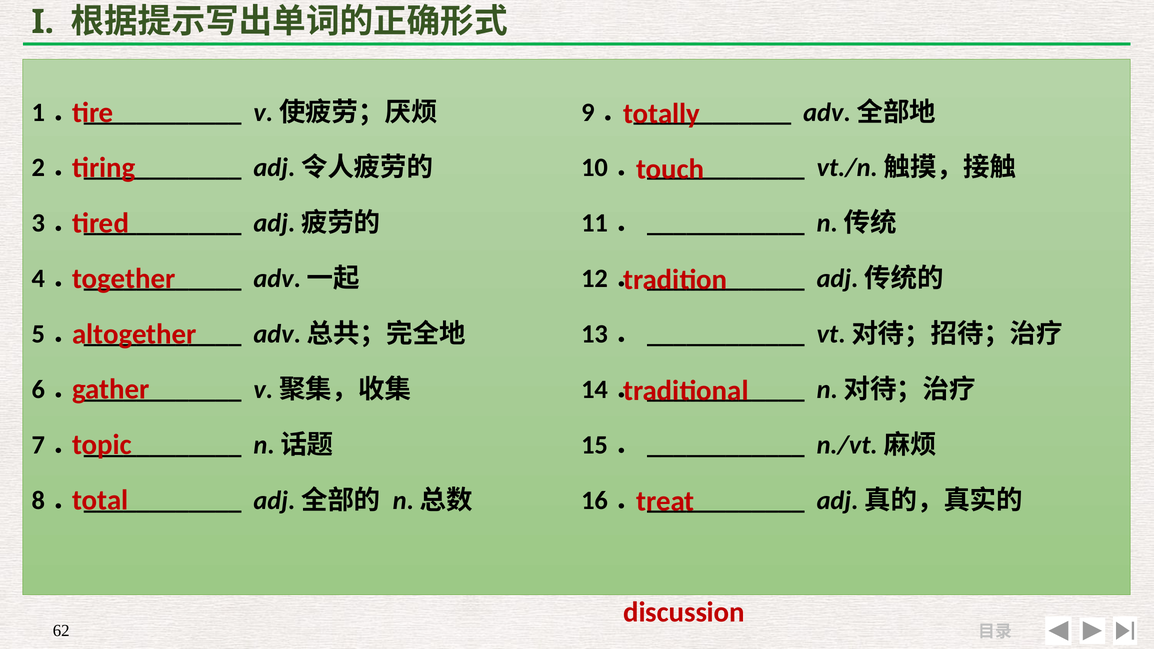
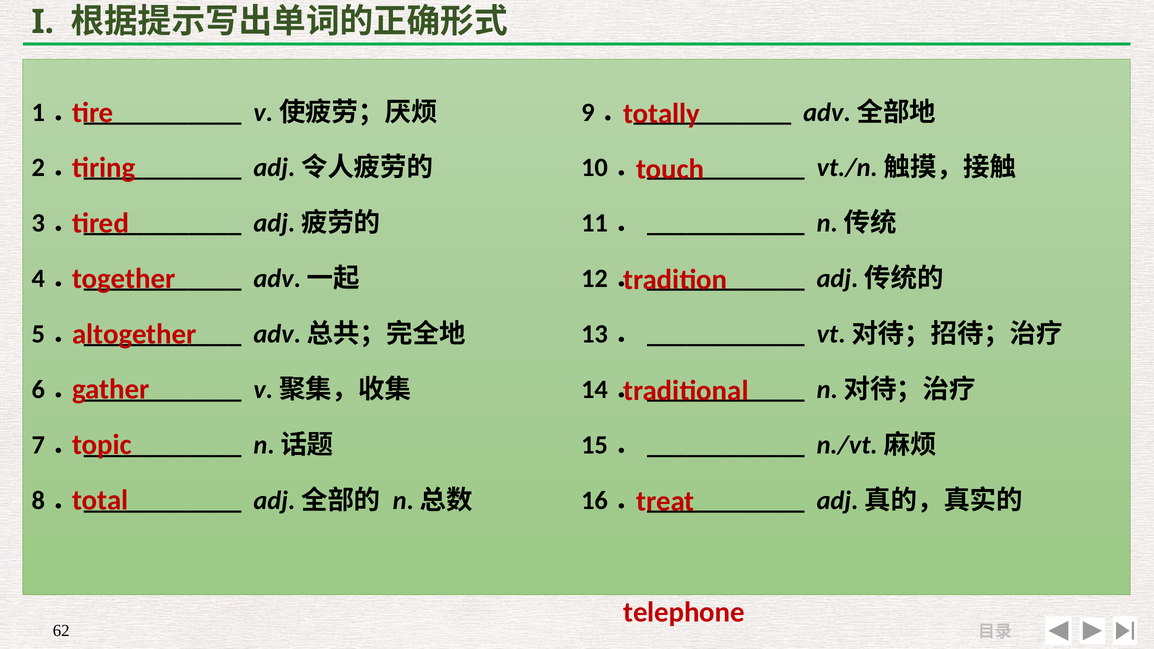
discussion: discussion -> telephone
